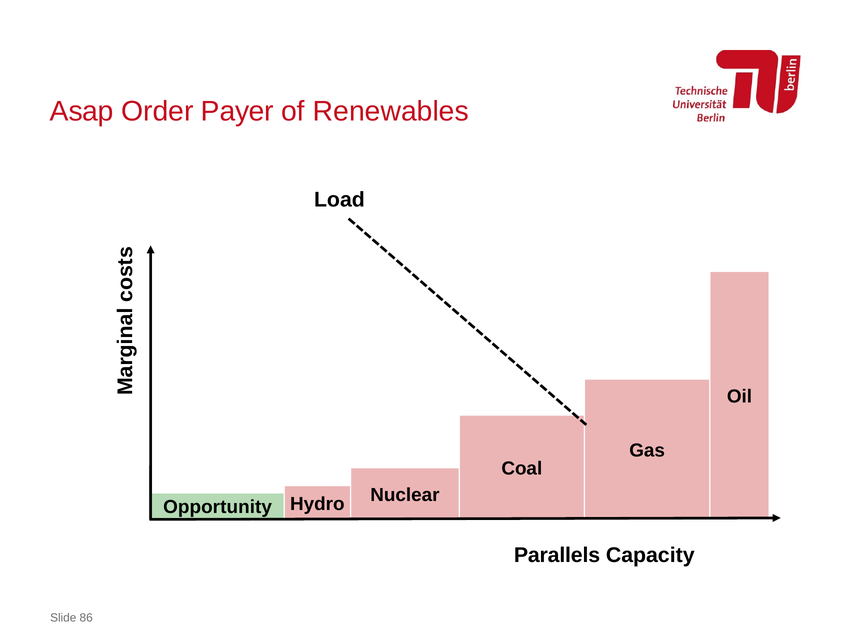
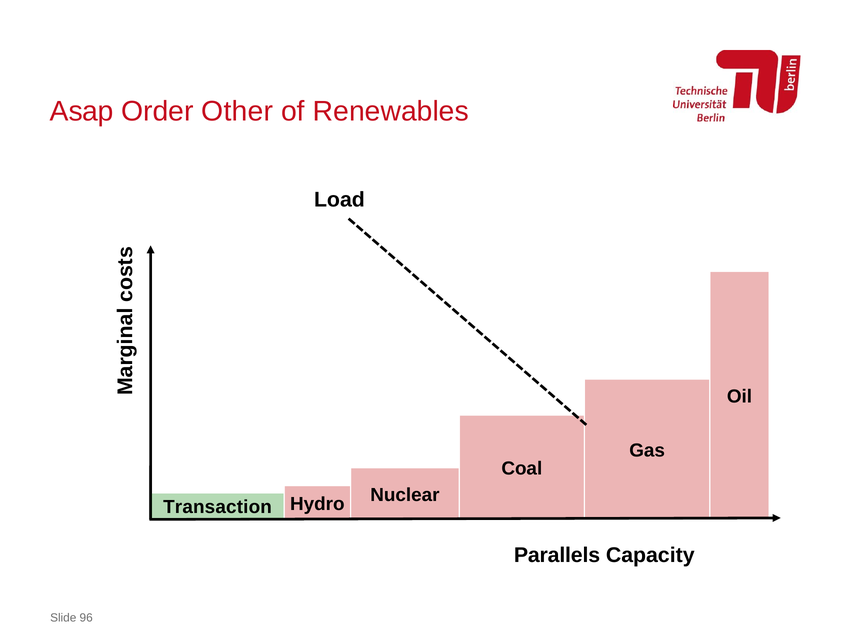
Payer: Payer -> Other
Opportunity: Opportunity -> Transaction
86: 86 -> 96
